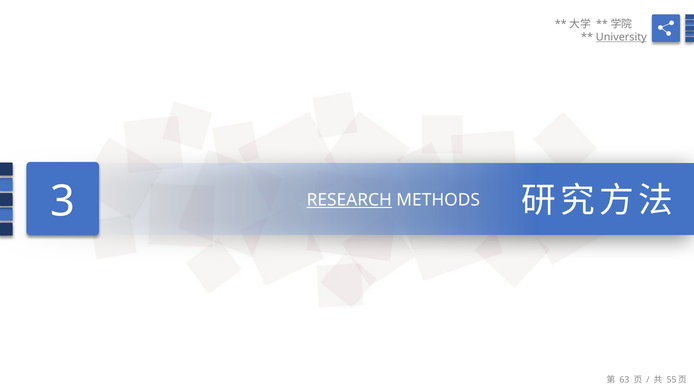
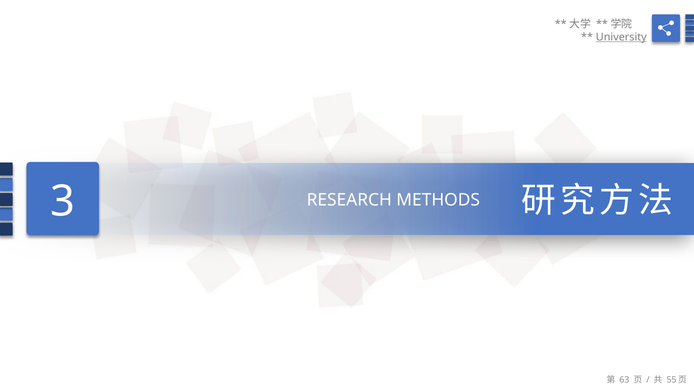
RESEARCH underline: present -> none
